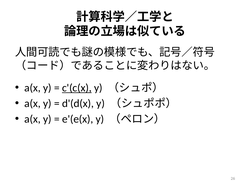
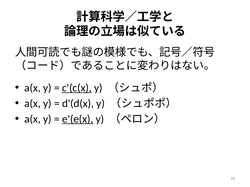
e'(e(x underline: none -> present
